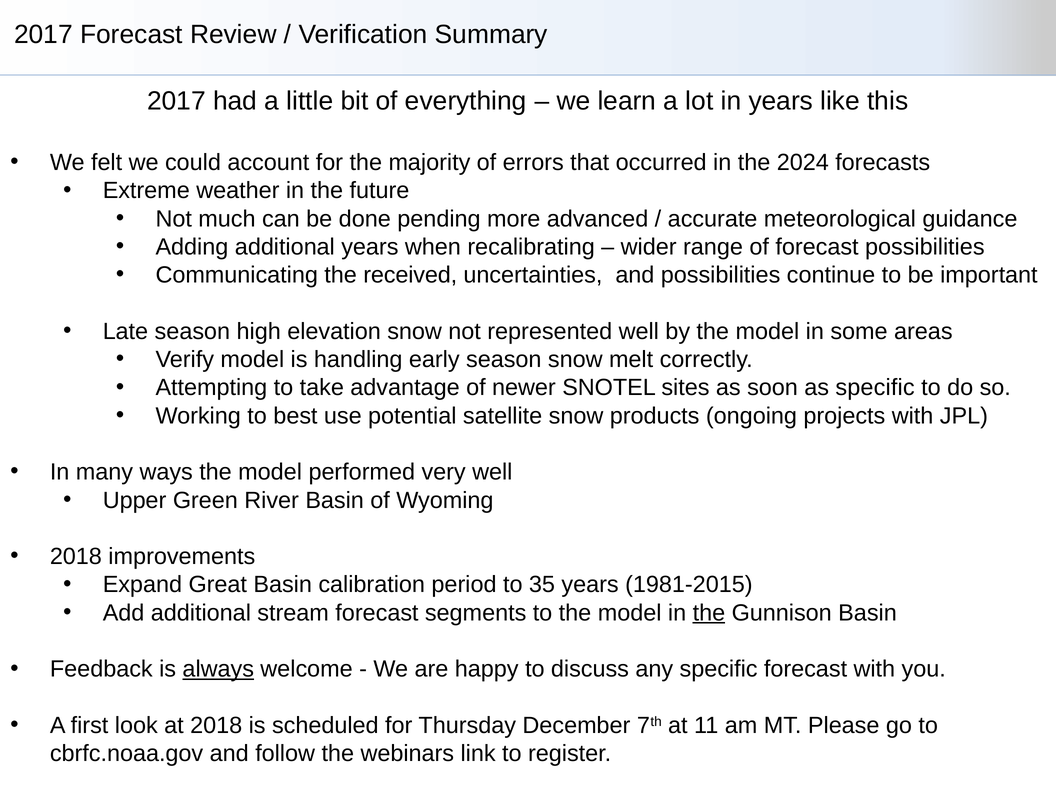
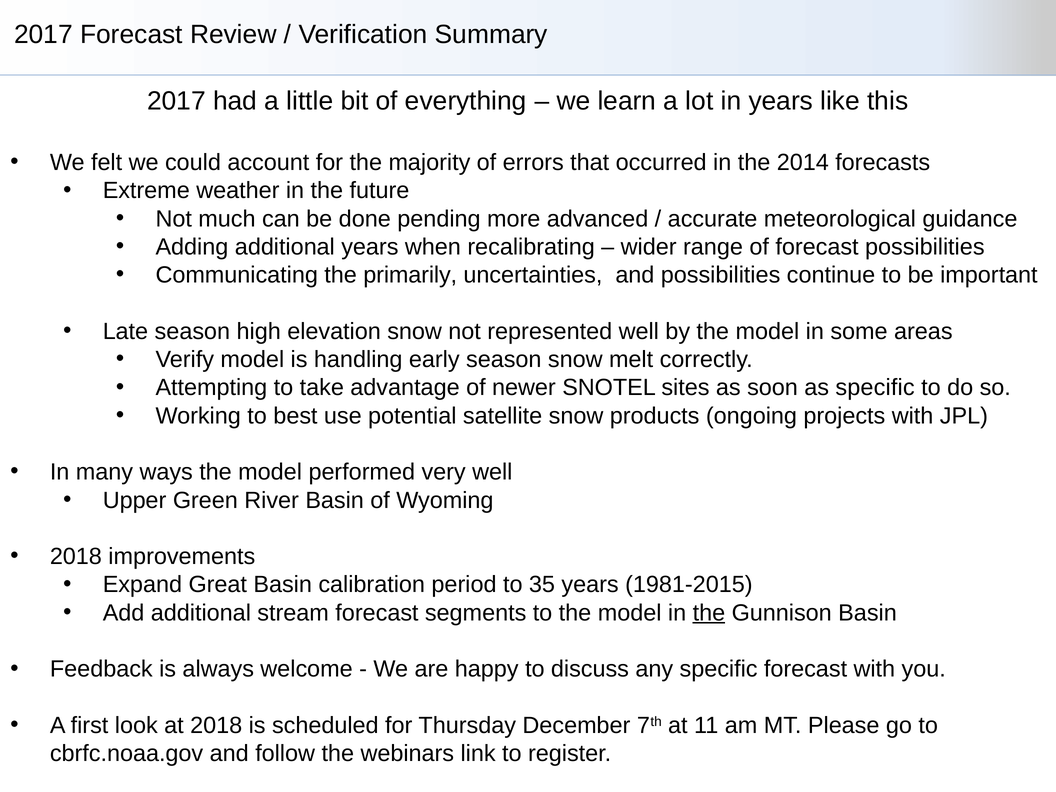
2024: 2024 -> 2014
received: received -> primarily
always underline: present -> none
